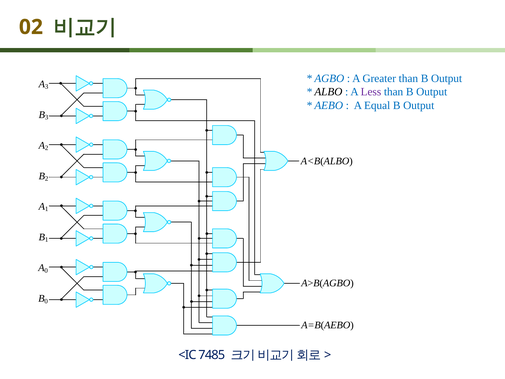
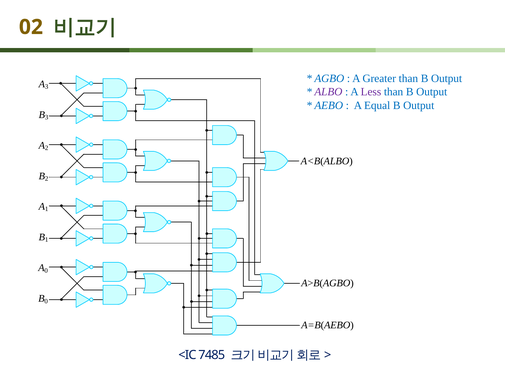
ALBO colour: black -> purple
